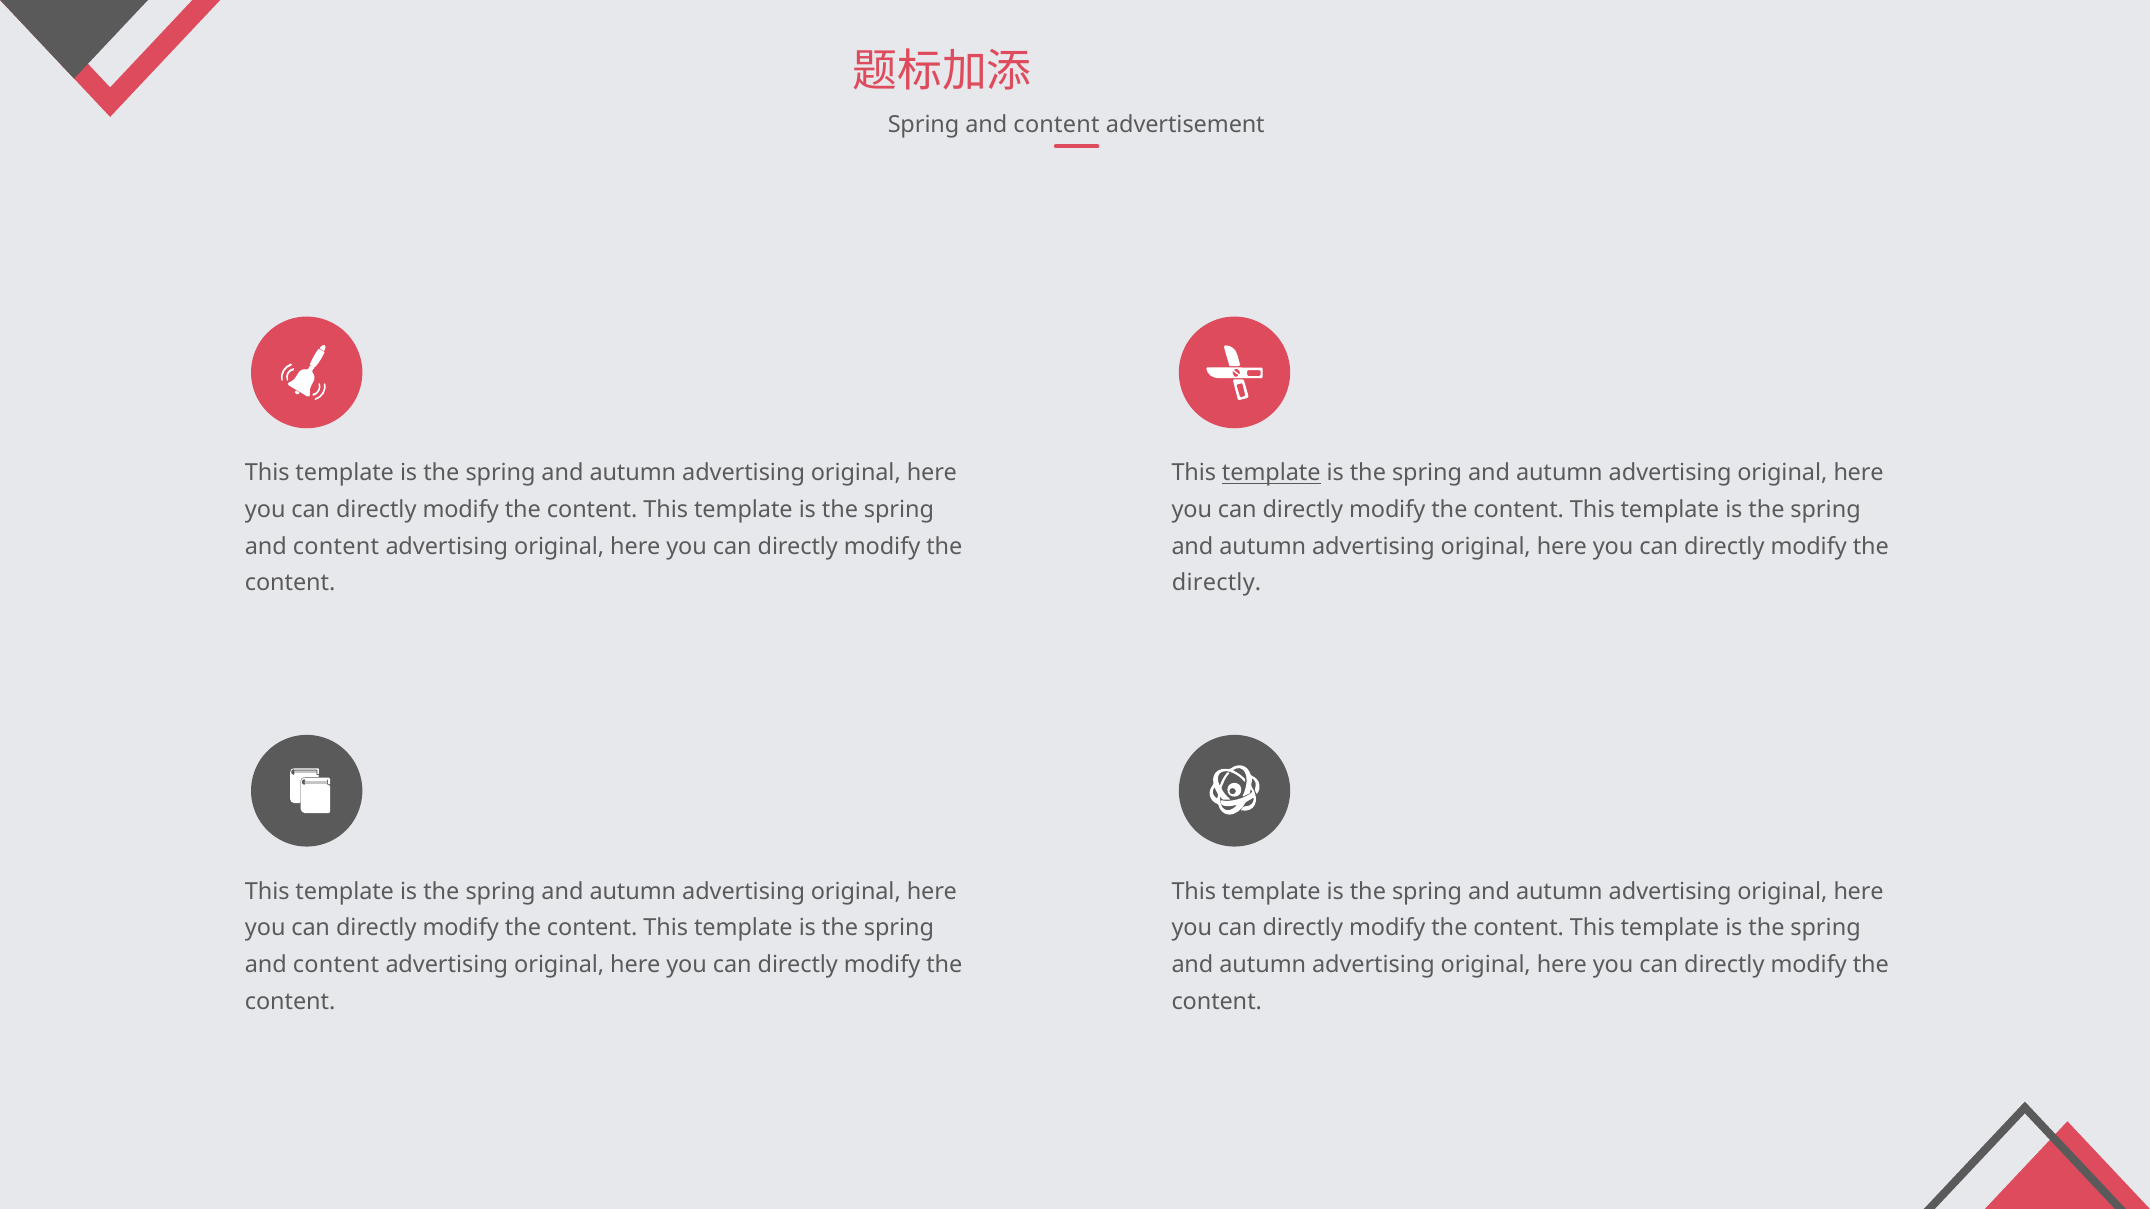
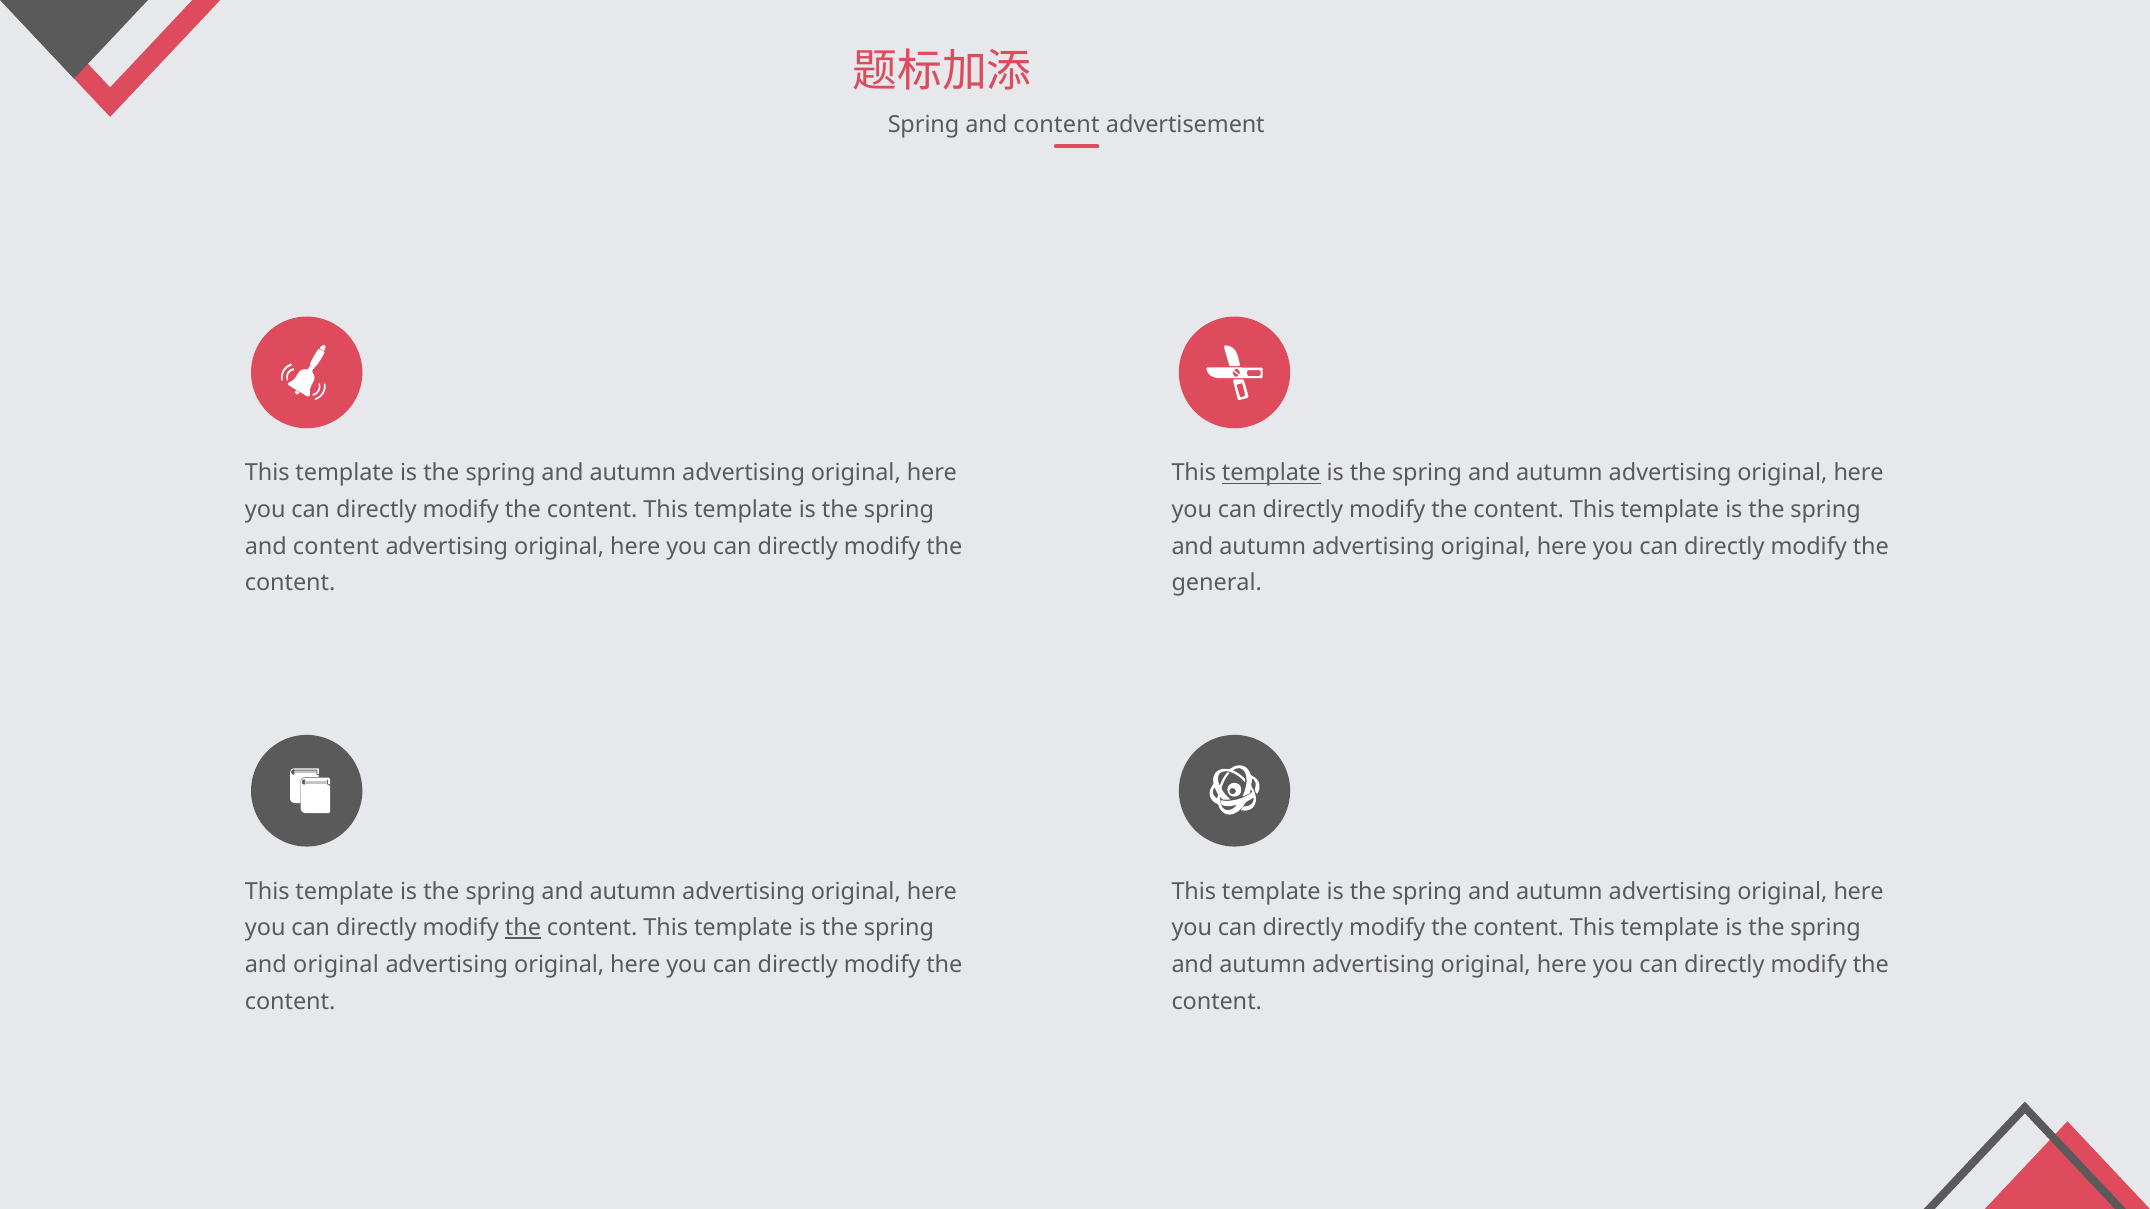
directly at (1217, 583): directly -> general
the at (523, 928) underline: none -> present
content at (336, 965): content -> original
